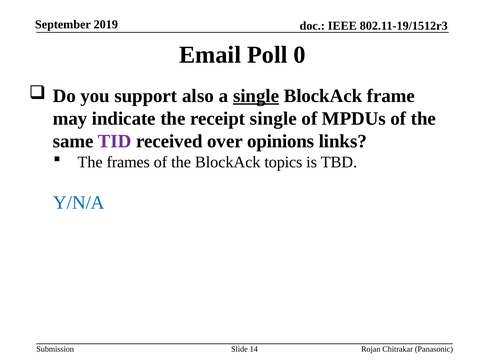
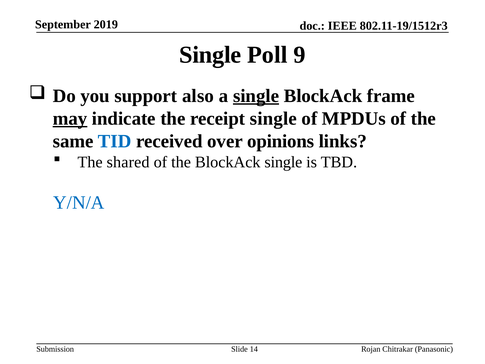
Email at (210, 55): Email -> Single
0: 0 -> 9
may underline: none -> present
TID colour: purple -> blue
frames: frames -> shared
BlockAck topics: topics -> single
